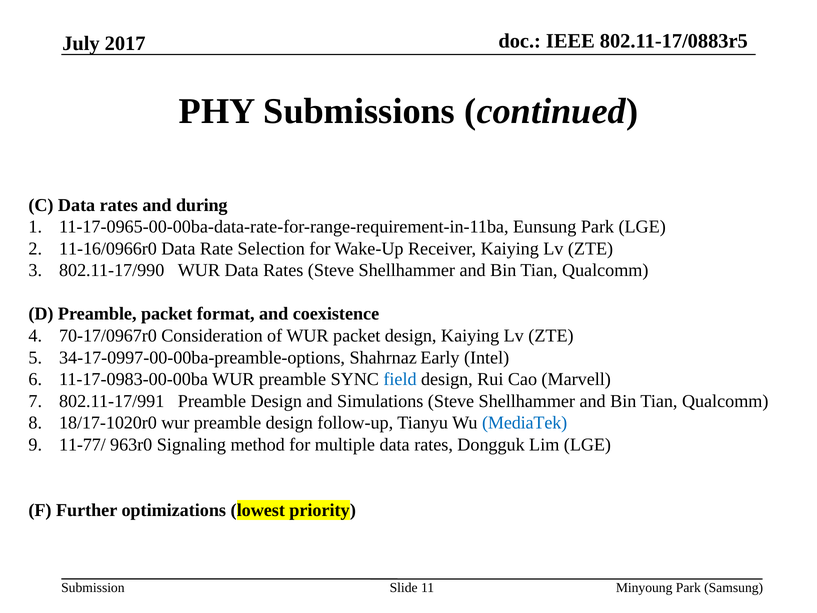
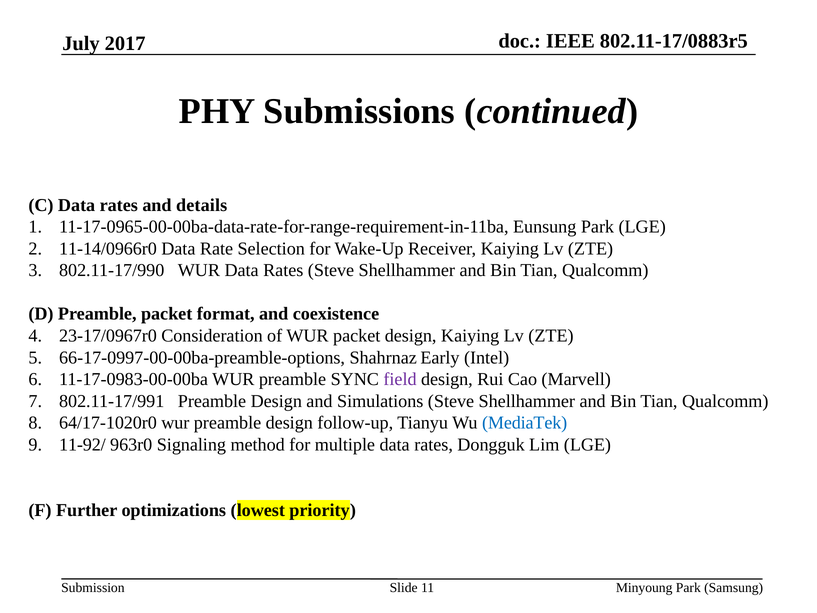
during: during -> details
11-16/0966r0: 11-16/0966r0 -> 11-14/0966r0
70-17/0967r0: 70-17/0967r0 -> 23-17/0967r0
34-17-0997-00-00ba-preamble-options: 34-17-0997-00-00ba-preamble-options -> 66-17-0997-00-00ba-preamble-options
field colour: blue -> purple
18/17-1020r0: 18/17-1020r0 -> 64/17-1020r0
11-77/: 11-77/ -> 11-92/
